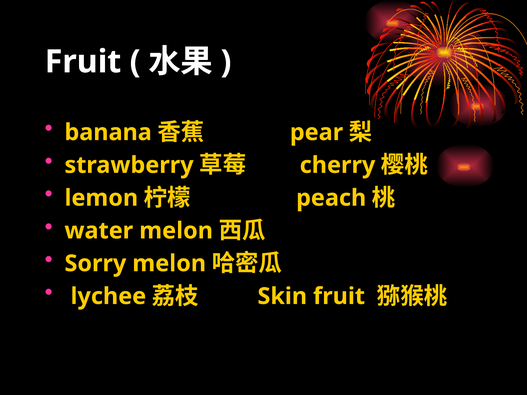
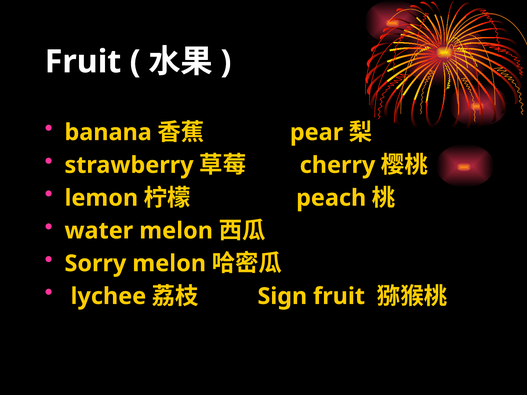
Skin: Skin -> Sign
